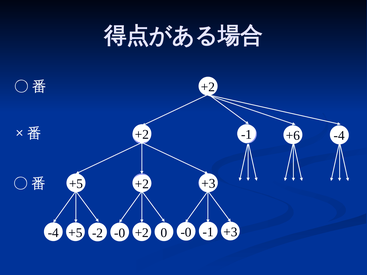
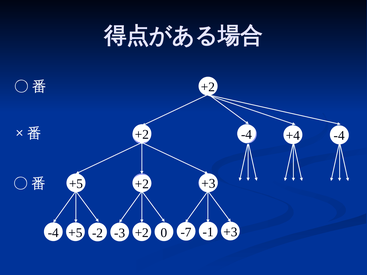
-1 at (247, 135): -1 -> -4
+6: +6 -> +4
+5 -0: -0 -> -3
0 -0: -0 -> -7
